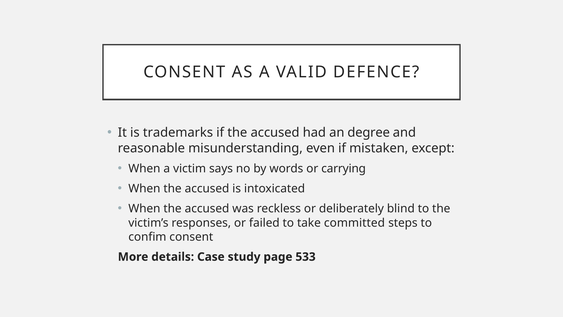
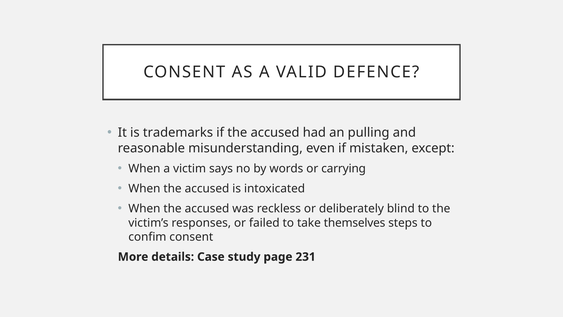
degree: degree -> pulling
committed: committed -> themselves
533: 533 -> 231
